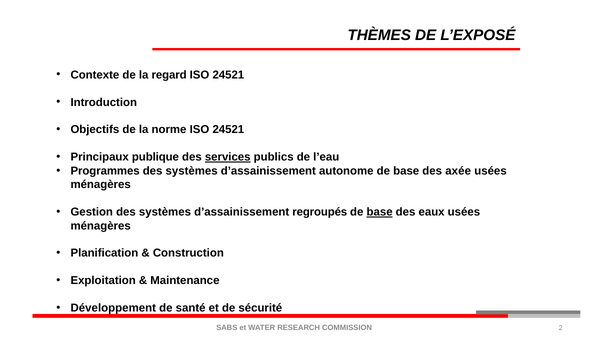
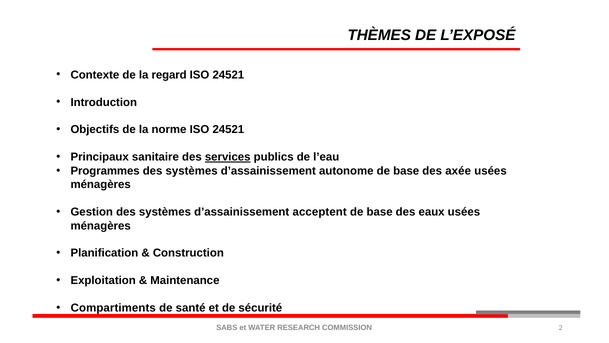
publique: publique -> sanitaire
regroupés: regroupés -> acceptent
base at (380, 212) underline: present -> none
Développement: Développement -> Compartiments
